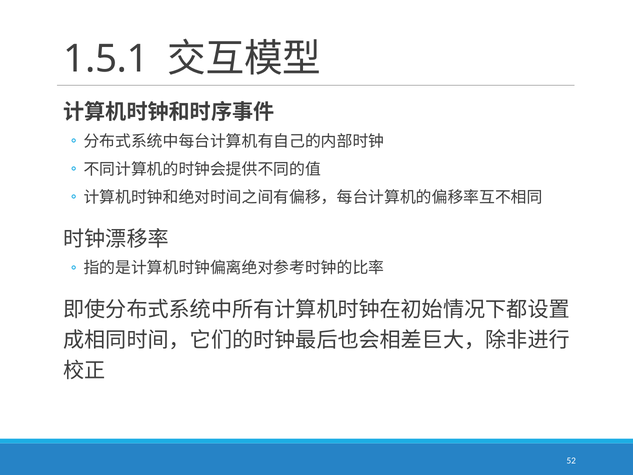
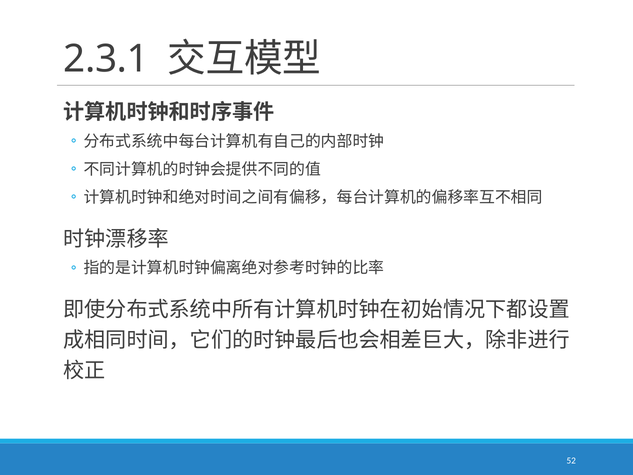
1.5.1: 1.5.1 -> 2.3.1
